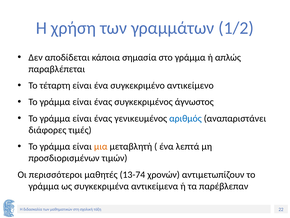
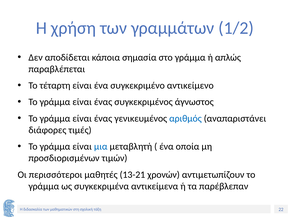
μια colour: orange -> blue
λεπτά: λεπτά -> οποία
13-74: 13-74 -> 13-21
